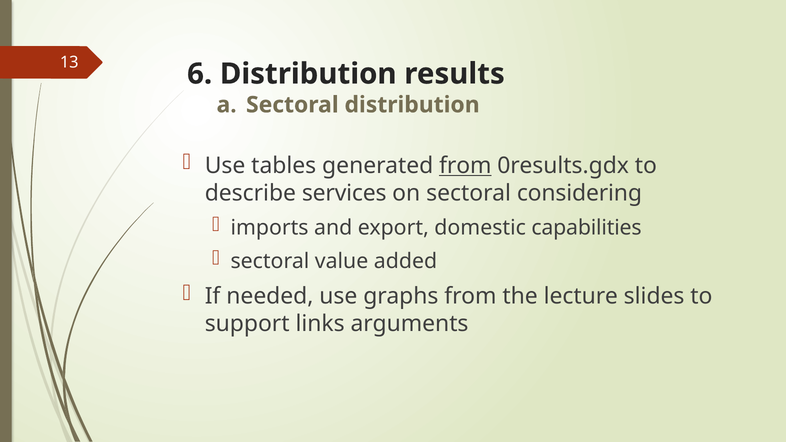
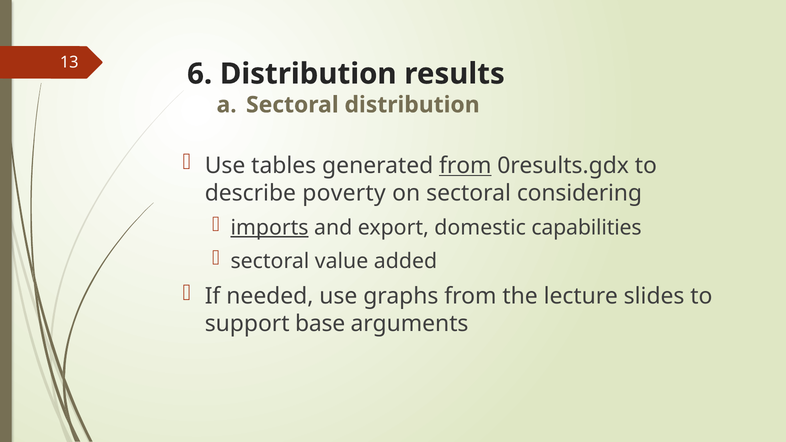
services: services -> poverty
imports underline: none -> present
links: links -> base
